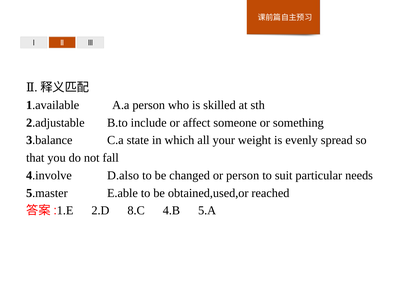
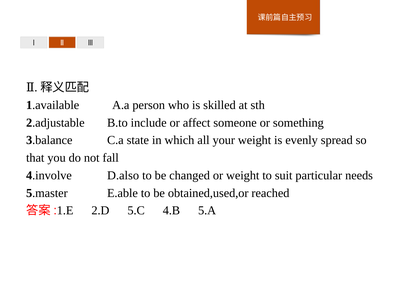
or person: person -> weight
8.C: 8.C -> 5.C
